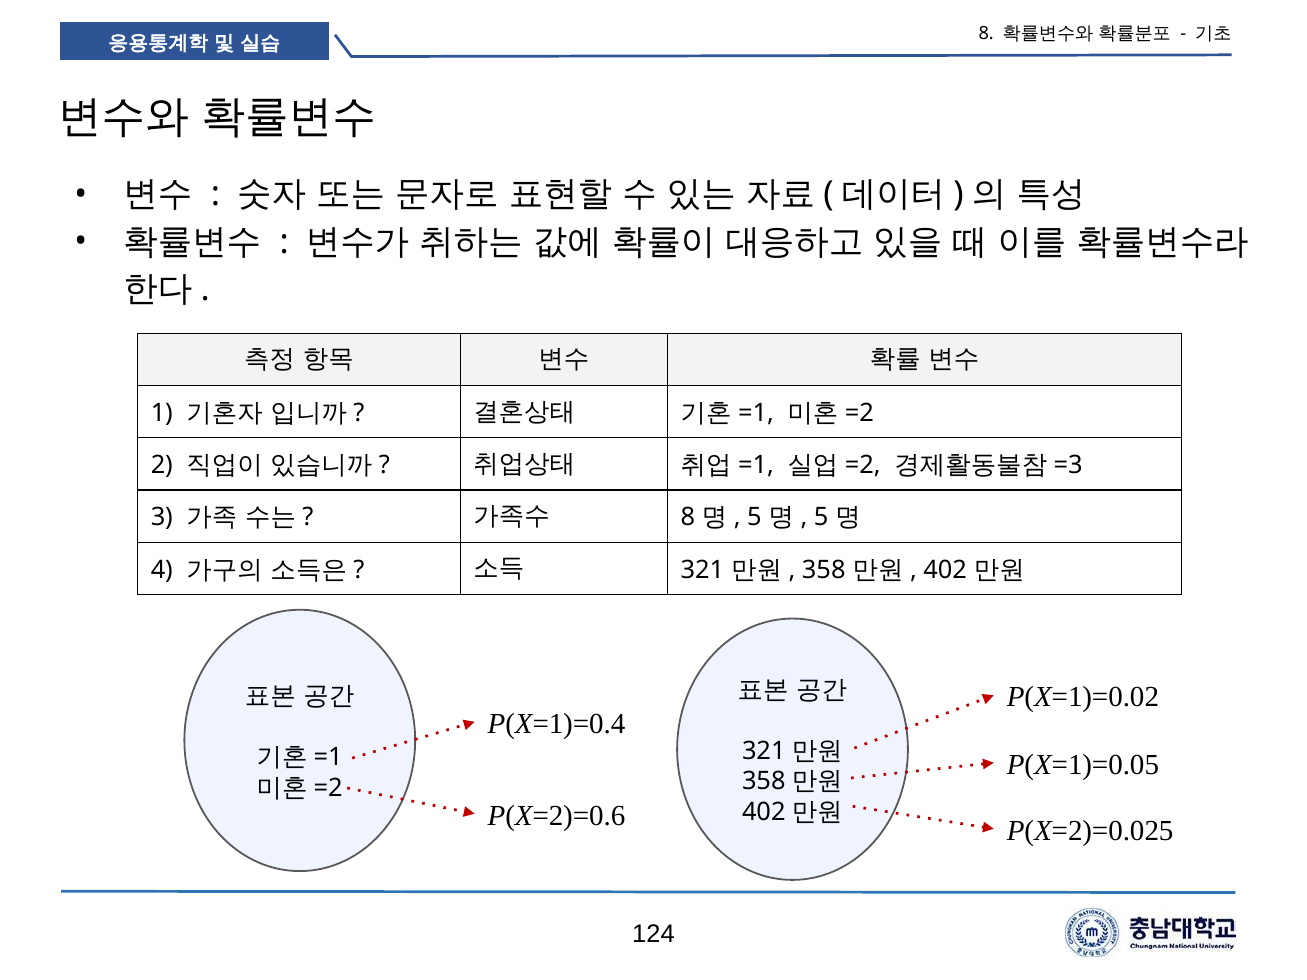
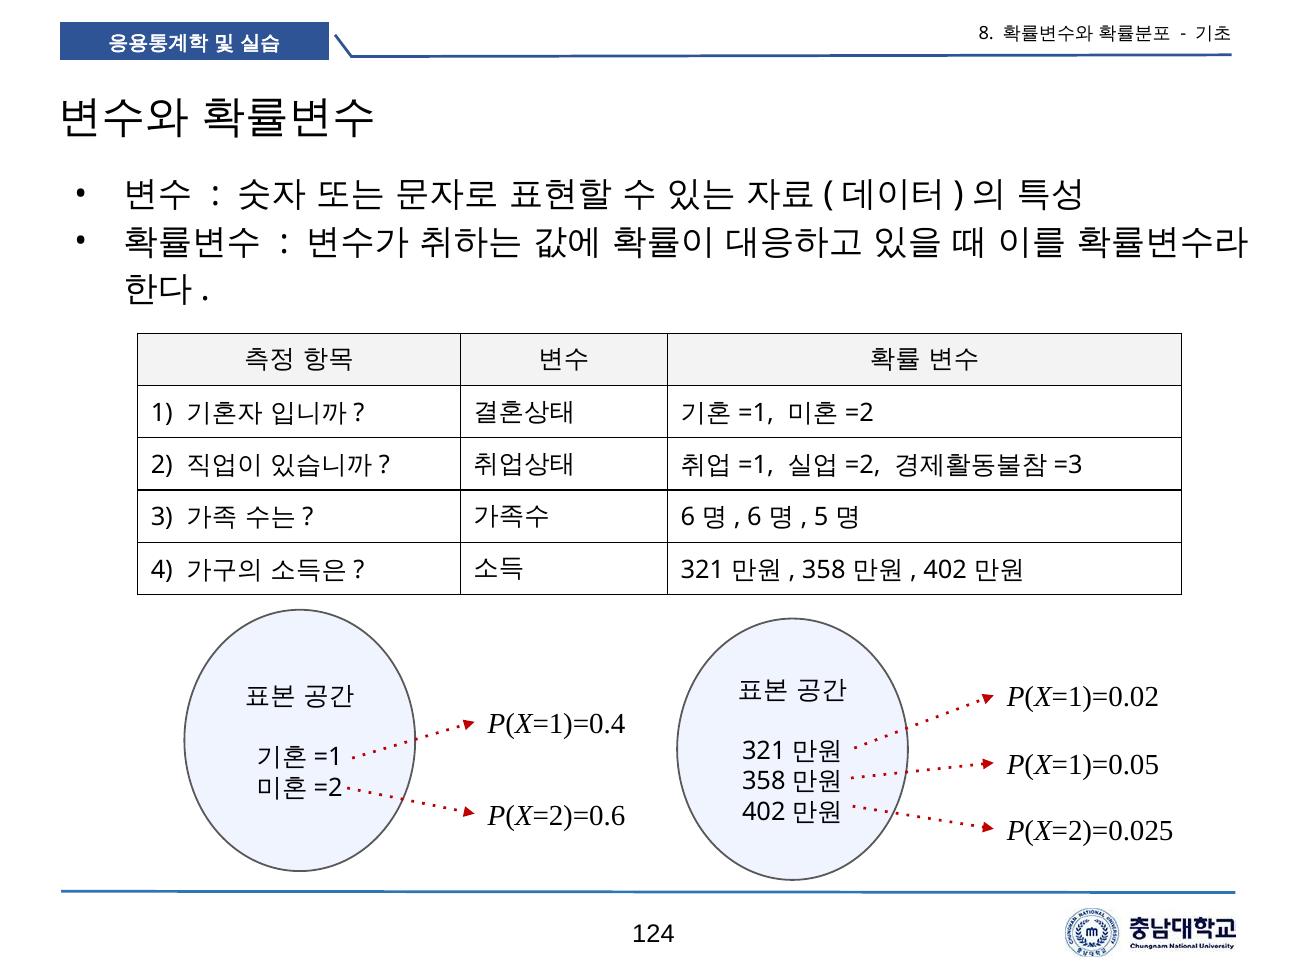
8 at (688, 518): 8 -> 6
5 at (754, 518): 5 -> 6
